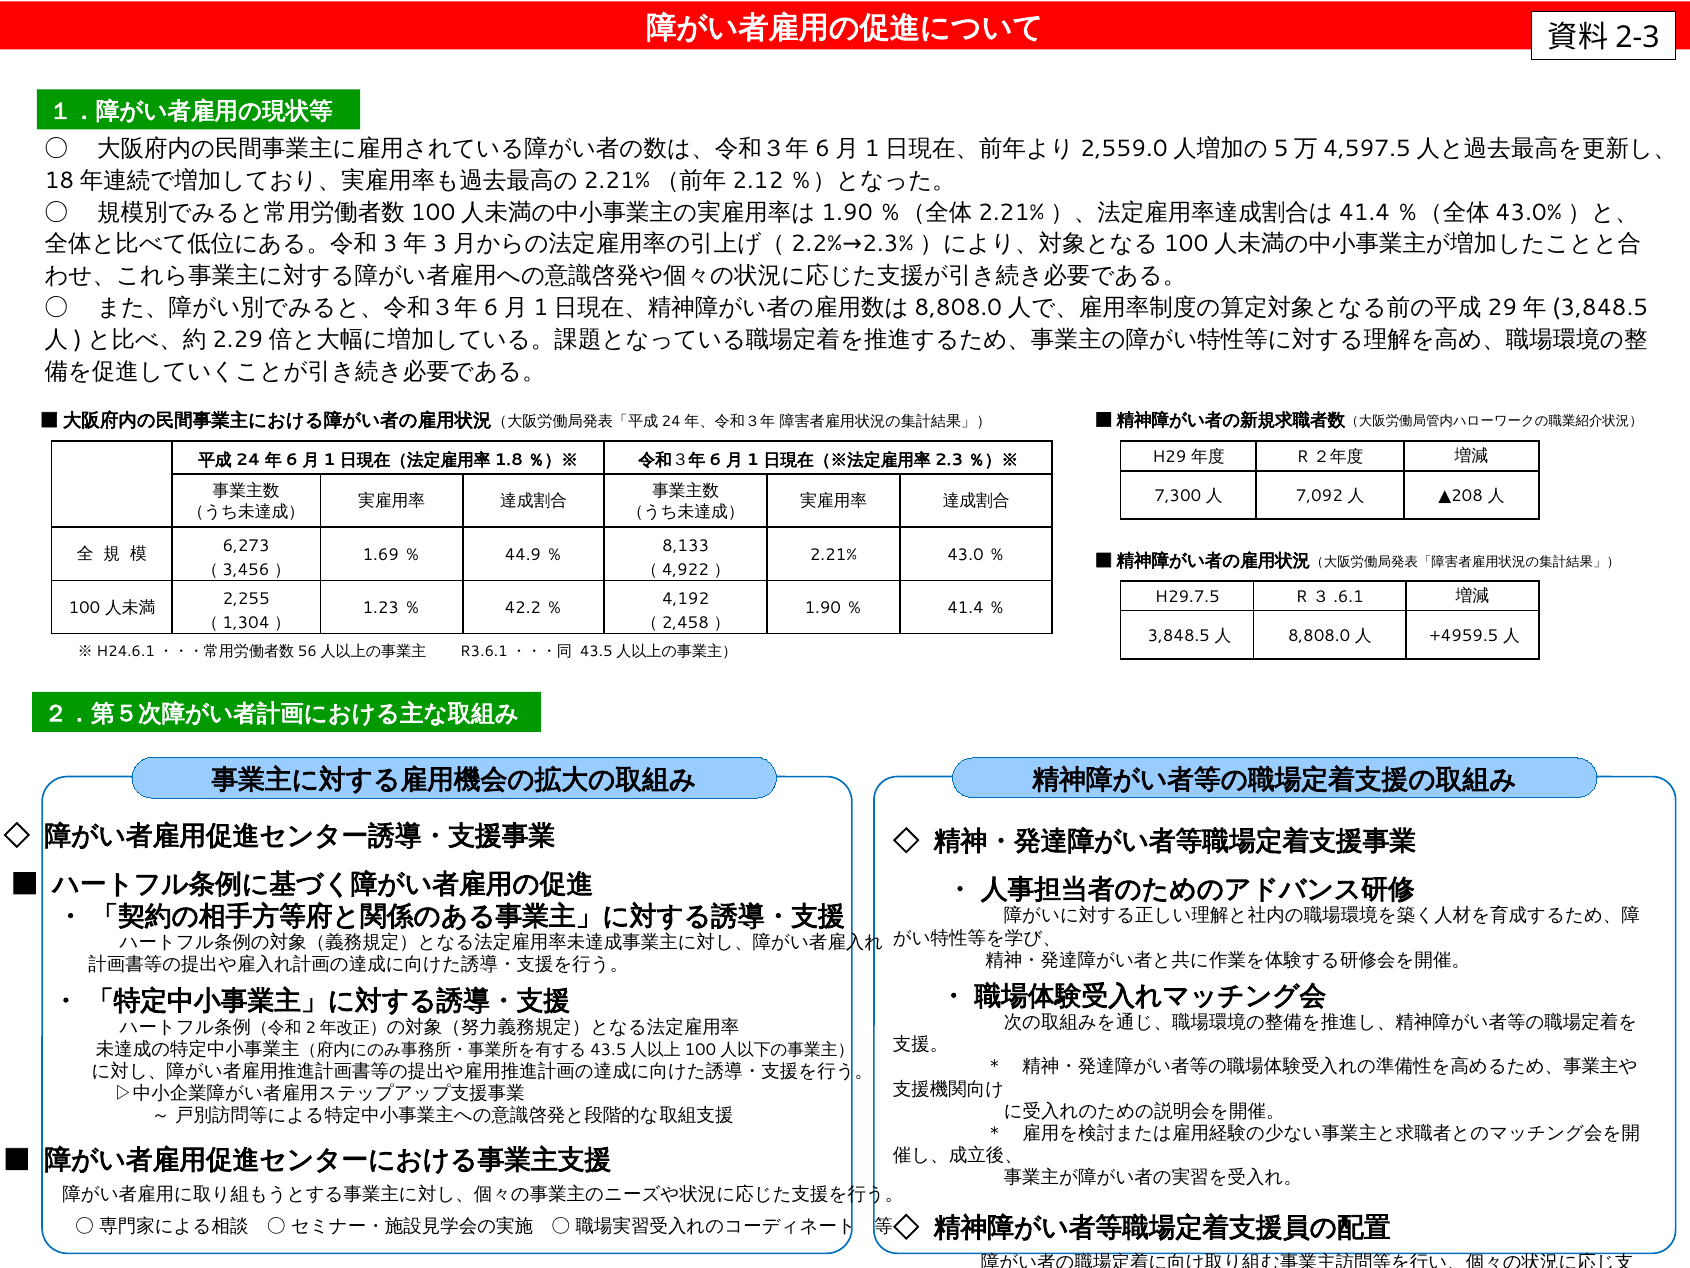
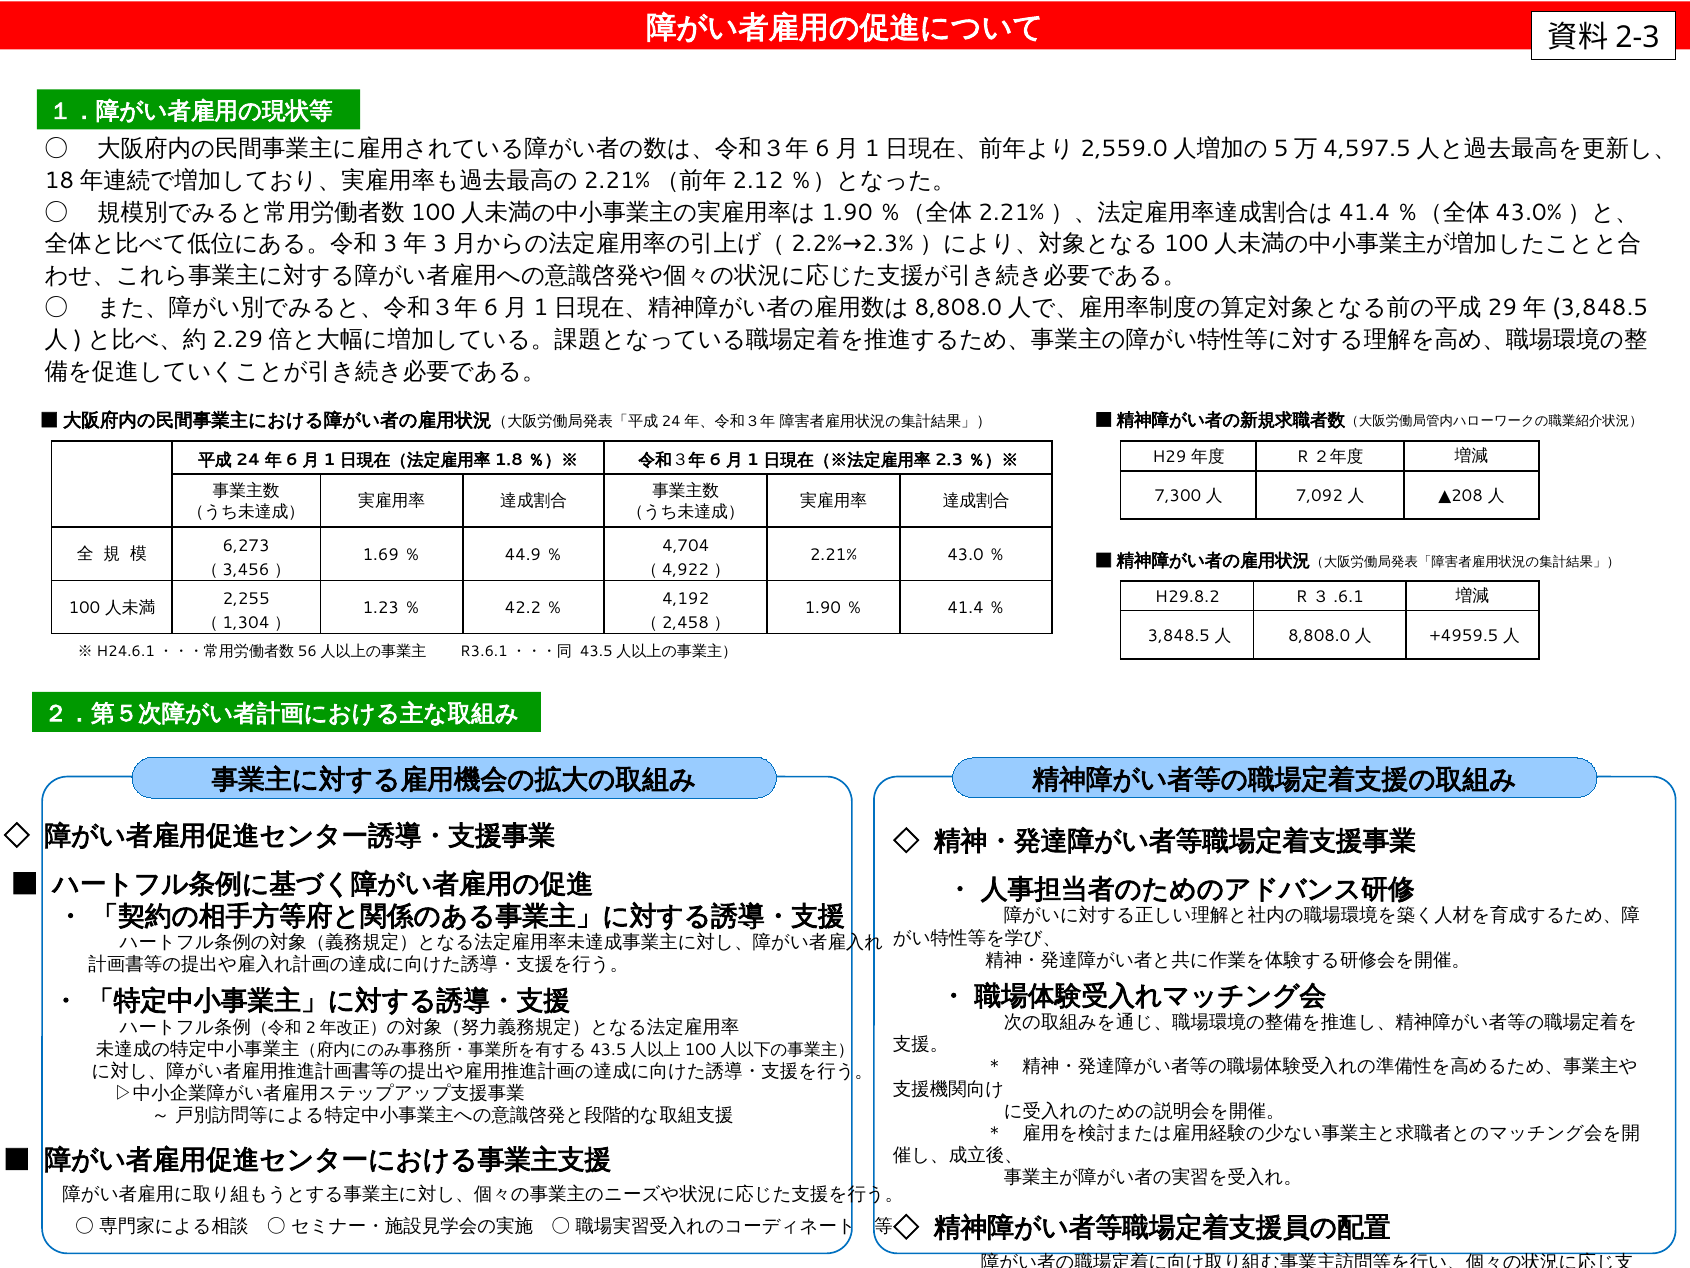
8,133: 8,133 -> 4,704
H29.7.5: H29.7.5 -> H29.8.2
